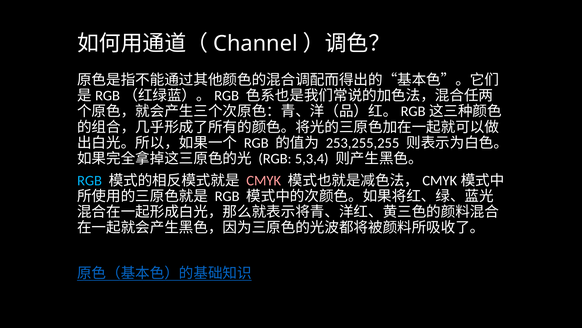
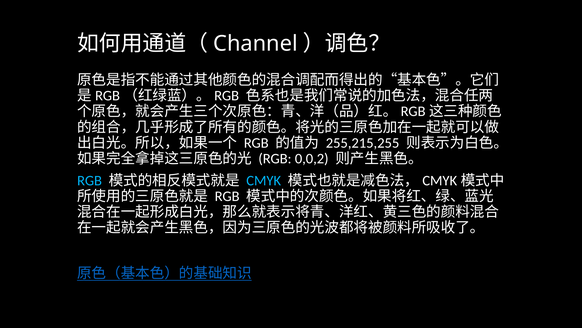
253,255,255: 253,255,255 -> 255,215,255
5,3,4: 5,3,4 -> 0,0,2
CMYK colour: pink -> light blue
